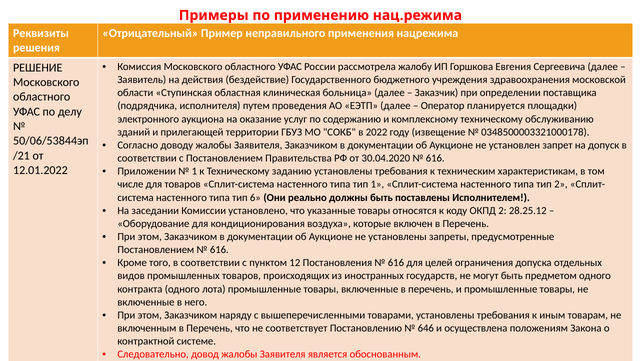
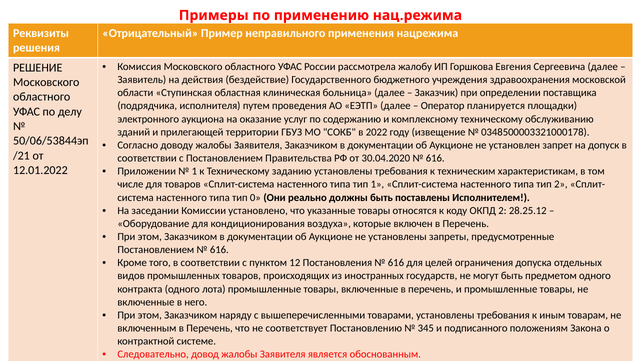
6: 6 -> 0
646: 646 -> 345
осуществлена: осуществлена -> подписанного
